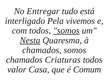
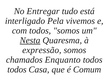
somos at (66, 31) underline: present -> none
chamados at (42, 50): chamados -> expressão
Criaturas: Criaturas -> Enquanto
valor at (17, 69): valor -> todos
